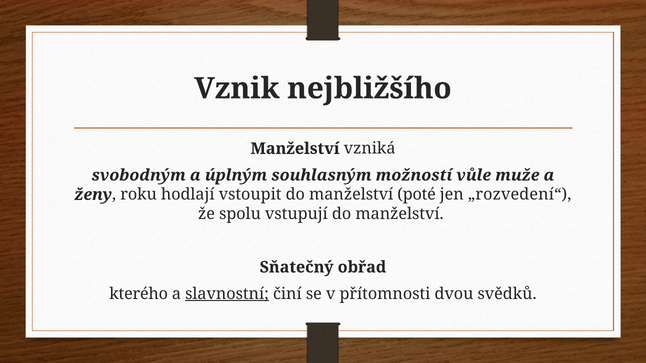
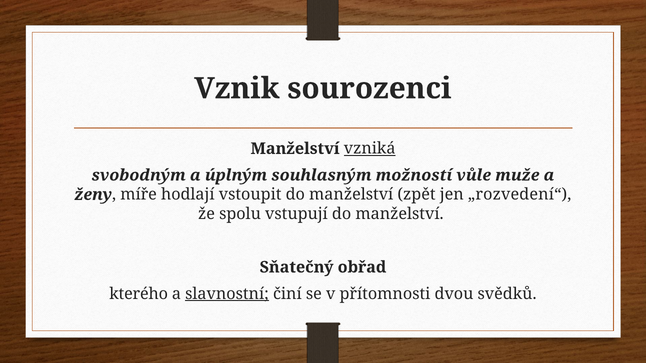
nejbližšího: nejbližšího -> sourozenci
vzniká underline: none -> present
roku: roku -> míře
poté: poté -> zpět
